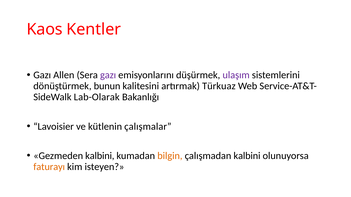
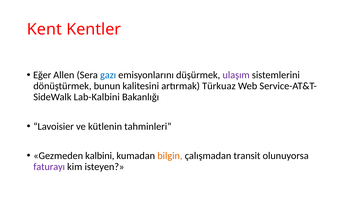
Kaos: Kaos -> Kent
Gazı at (42, 75): Gazı -> Eğer
gazı at (108, 75) colour: purple -> blue
Lab-Olarak: Lab-Olarak -> Lab-Kalbini
çalışmalar: çalışmalar -> tahminleri
çalışmadan kalbini: kalbini -> transit
faturayı colour: orange -> purple
